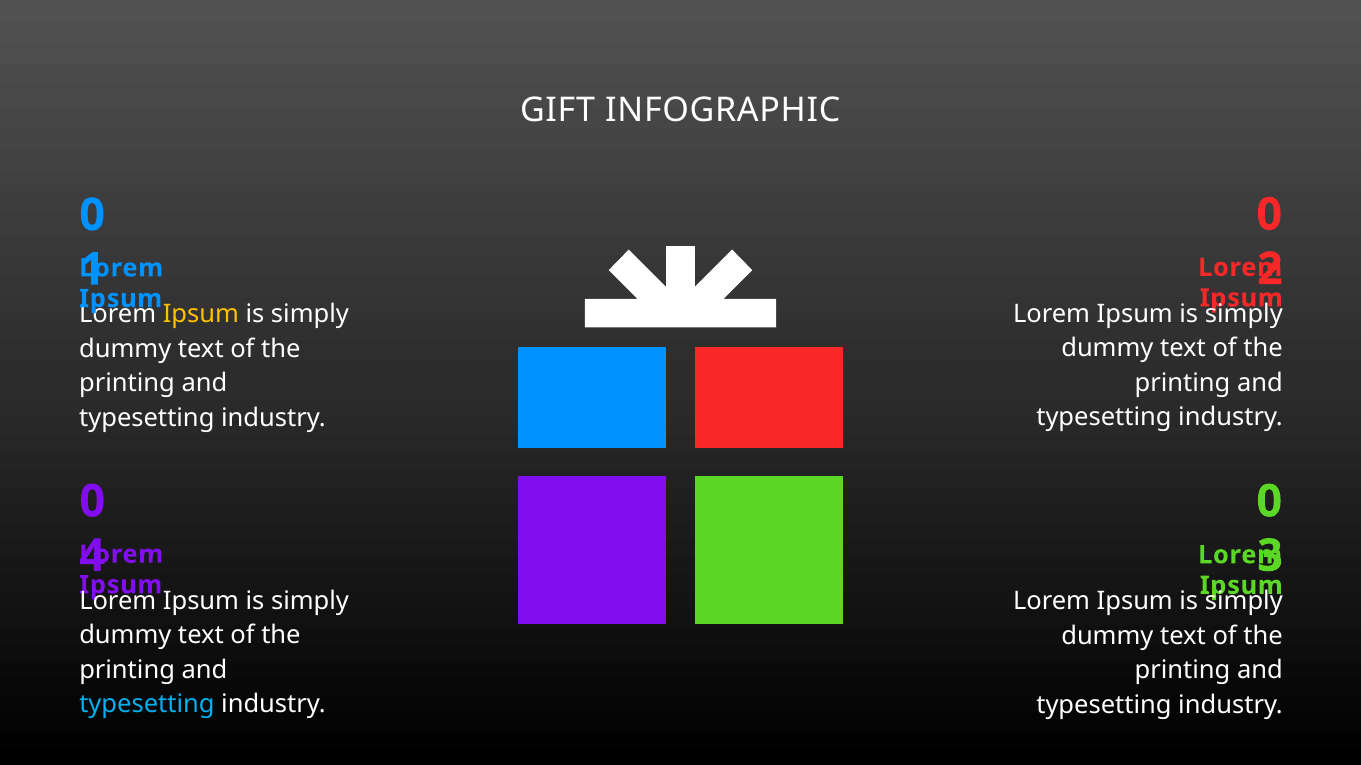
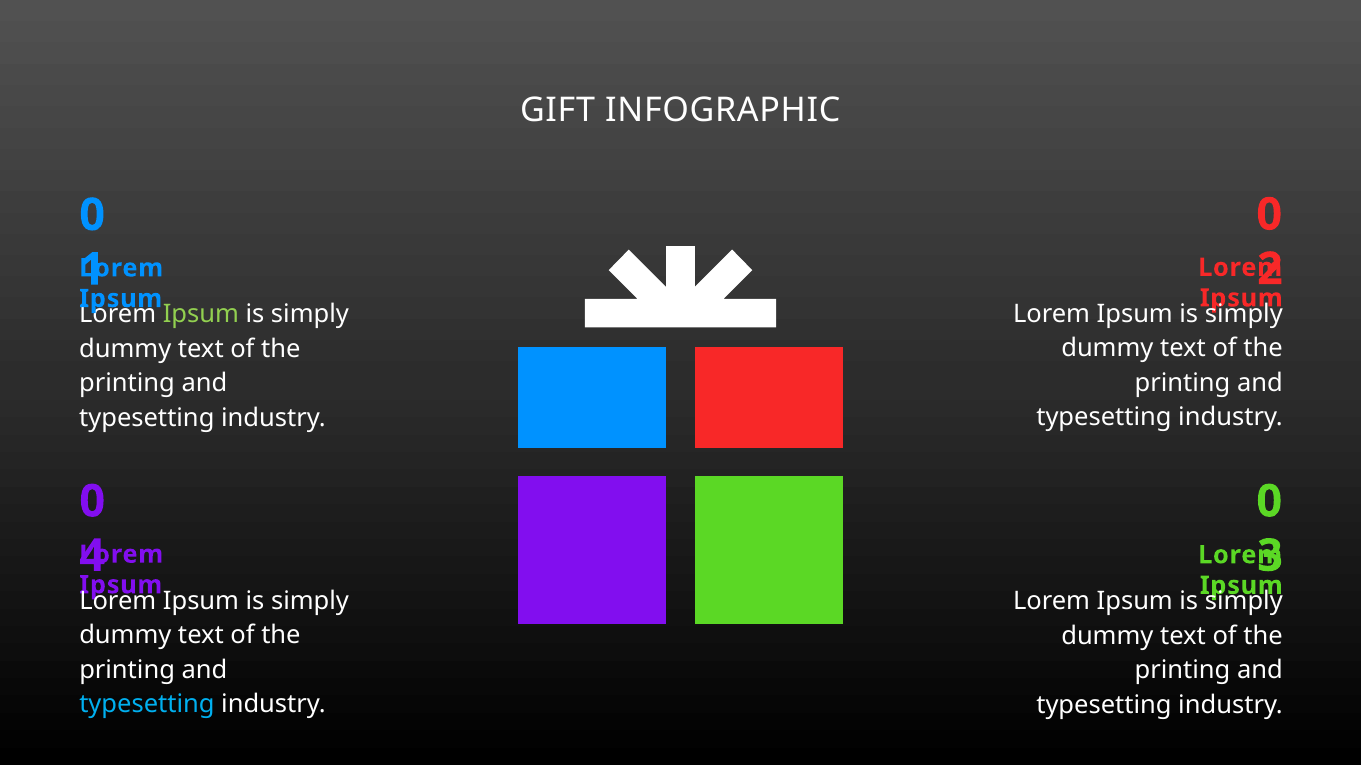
Ipsum at (201, 314) colour: yellow -> light green
